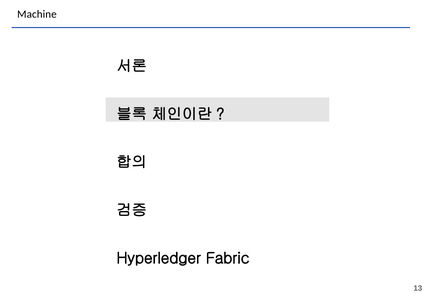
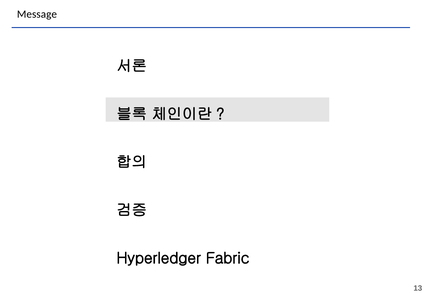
Machine: Machine -> Message
